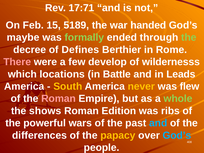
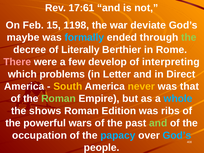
17:71: 17:71 -> 17:61
5189: 5189 -> 1198
handed: handed -> deviate
formally colour: light green -> light blue
Defines: Defines -> Literally
wildernesss: wildernesss -> interpreting
locations: locations -> problems
Battle: Battle -> Letter
Leads: Leads -> Direct
flew: flew -> that
Roman at (59, 99) colour: pink -> light green
whole colour: light green -> light blue
and at (158, 123) colour: light blue -> light green
differences: differences -> occupation
papacy colour: yellow -> light blue
